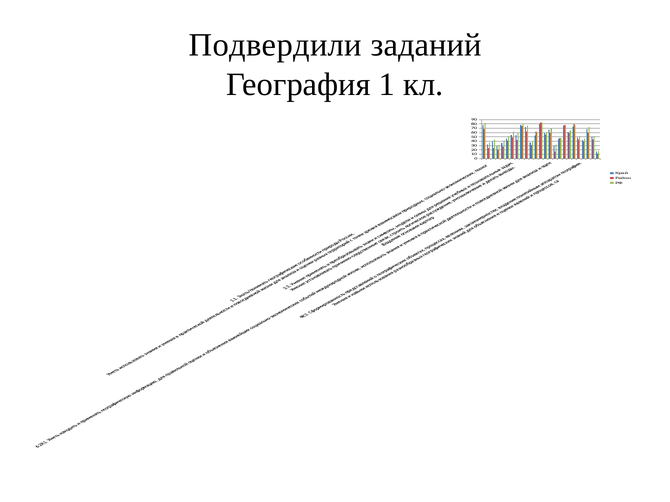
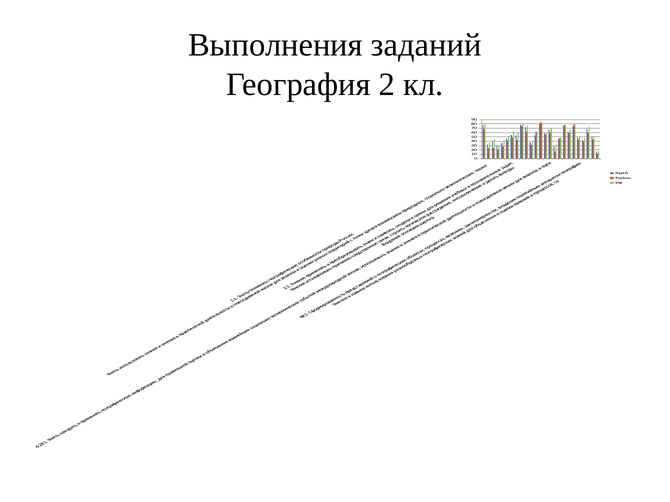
Подвердили: Подвердили -> Выполнения
1: 1 -> 2
